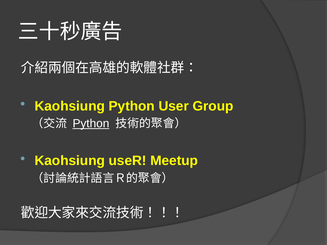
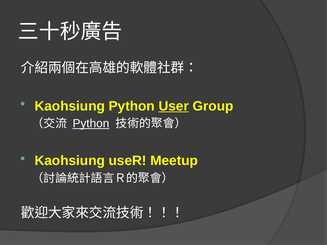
User at (174, 106) underline: none -> present
